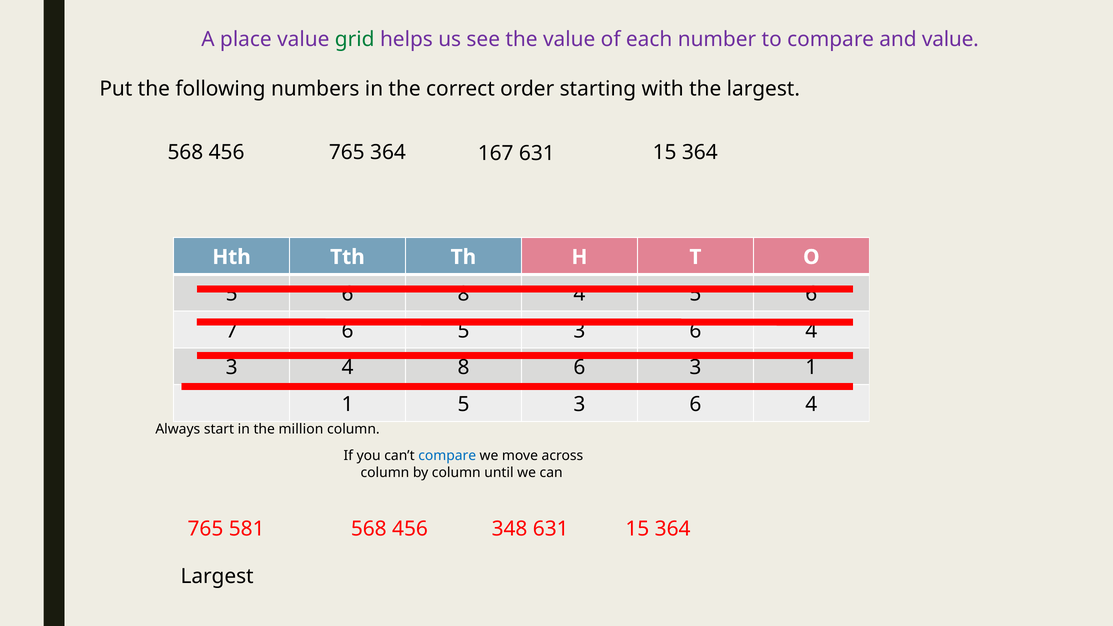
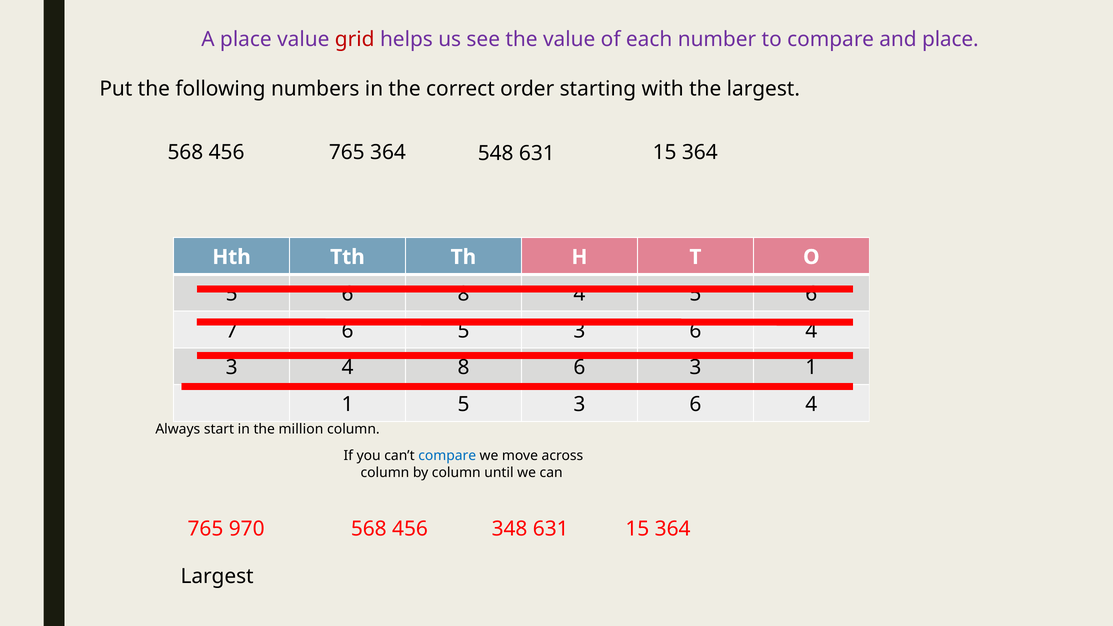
grid colour: green -> red
and value: value -> place
167: 167 -> 548
581: 581 -> 970
